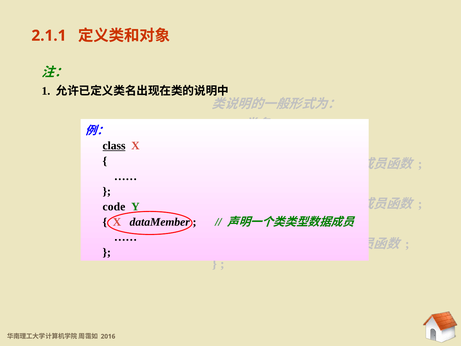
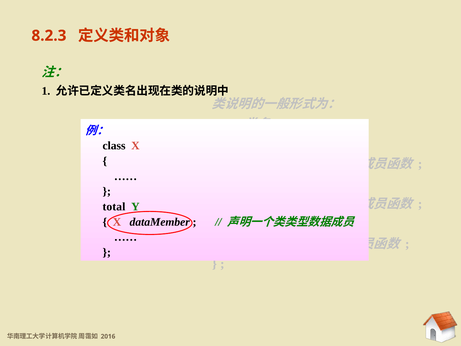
2.1.1: 2.1.1 -> 8.2.3
class at (114, 146) underline: present -> none
code: code -> total
